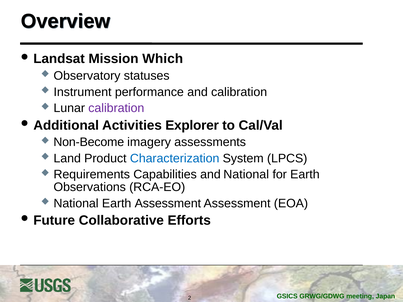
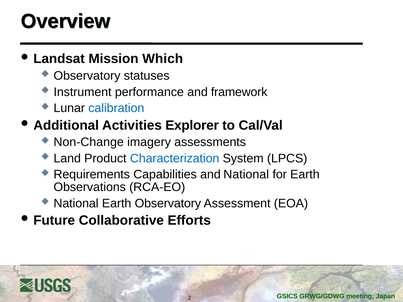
and calibration: calibration -> framework
calibration at (116, 108) colour: purple -> blue
Non-Become: Non-Become -> Non-Change
Earth Assessment: Assessment -> Observatory
